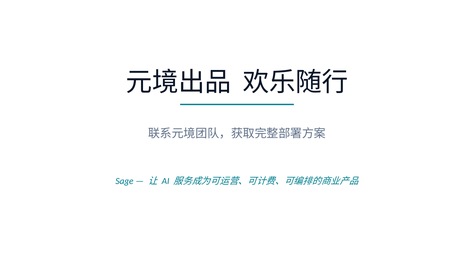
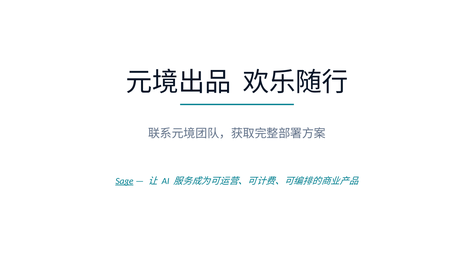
Sage underline: none -> present
